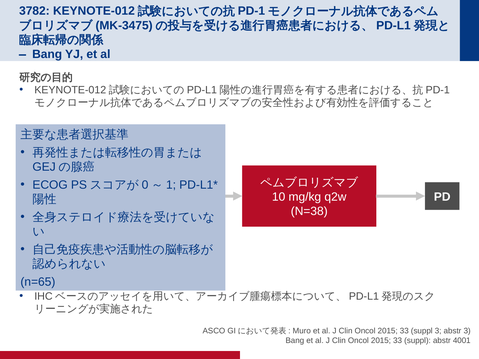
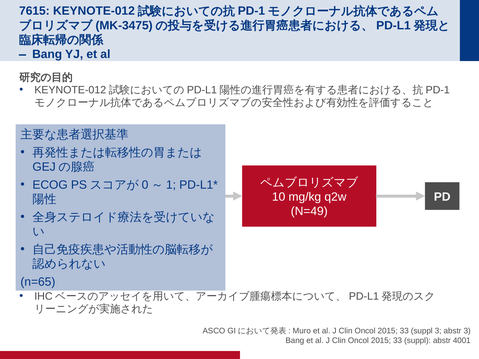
3782: 3782 -> 7615
N=38: N=38 -> N=49
